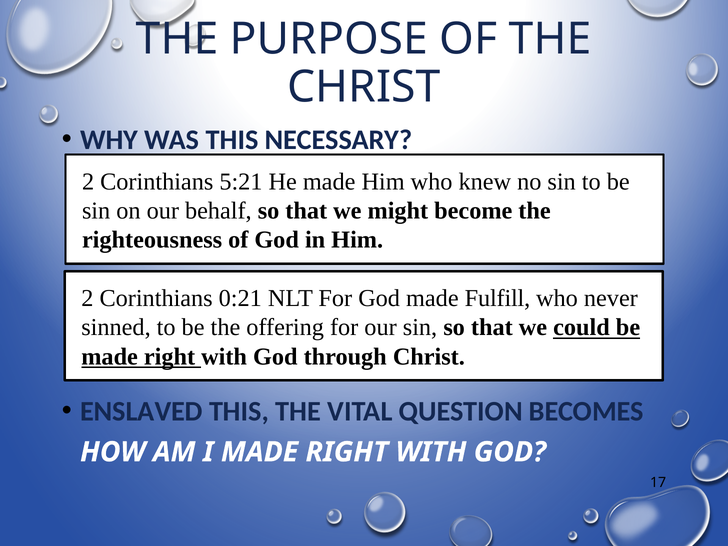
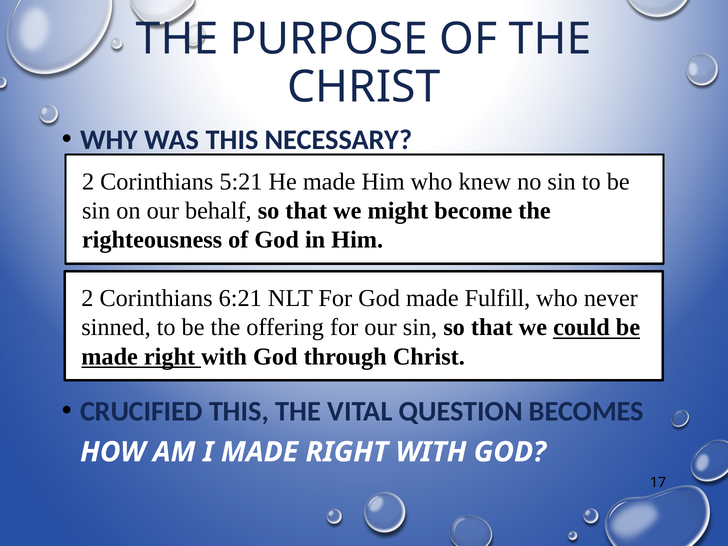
0:21: 0:21 -> 6:21
ENSLAVED: ENSLAVED -> CRUCIFIED
